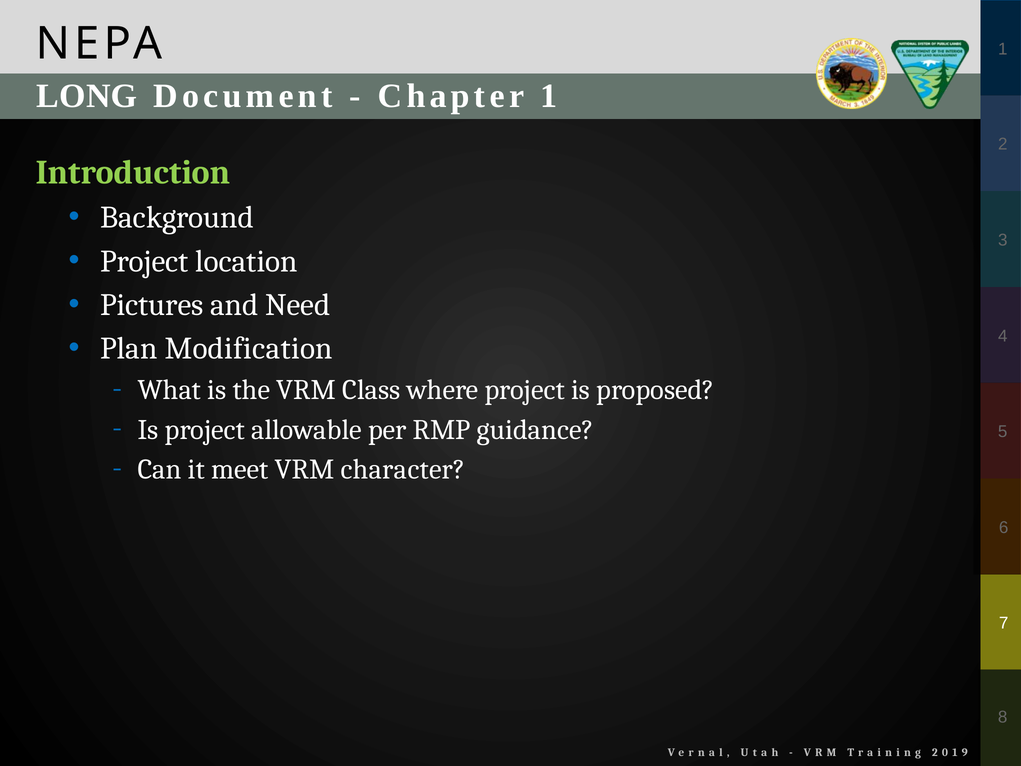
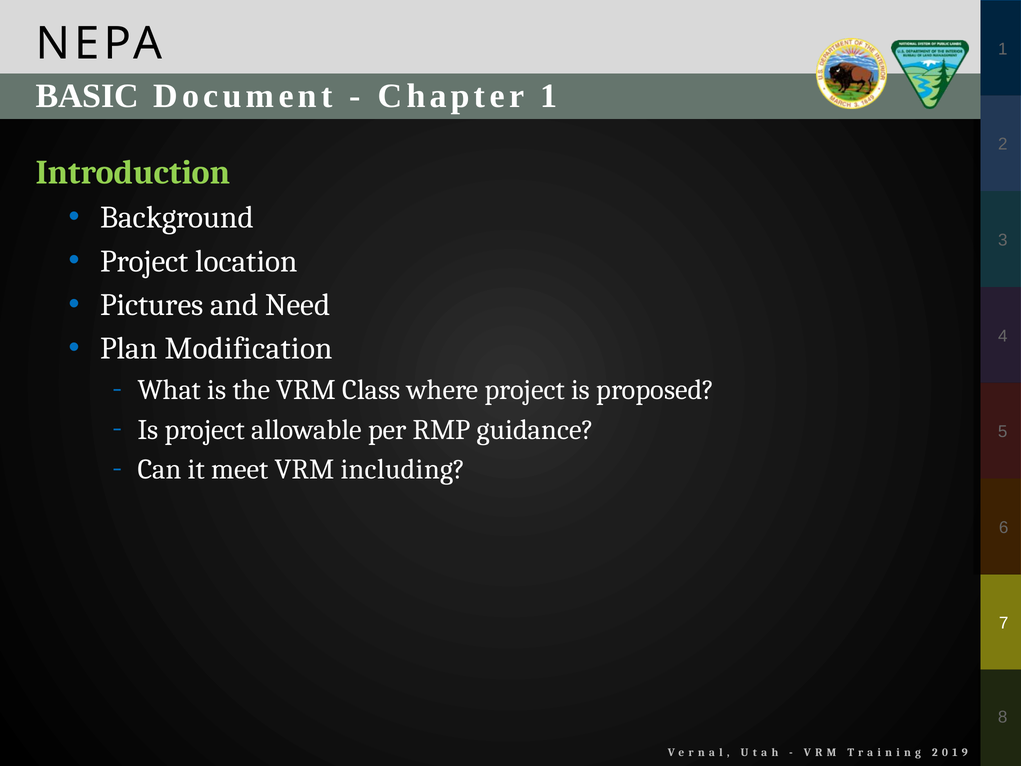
LONG: LONG -> BASIC
character: character -> including
